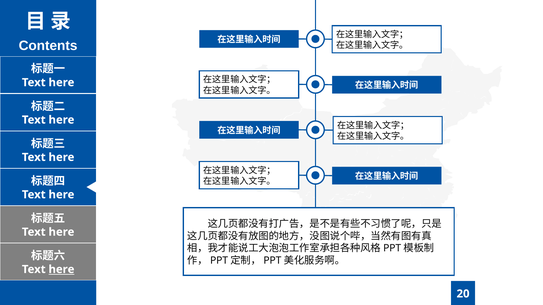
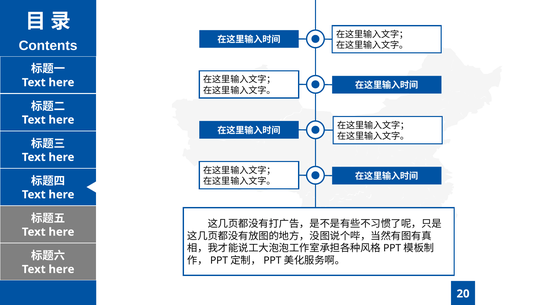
here at (61, 270) underline: present -> none
